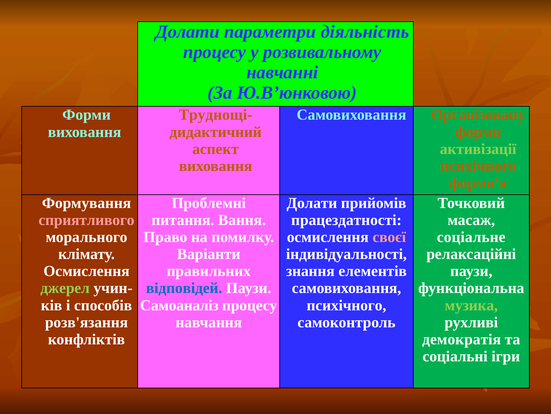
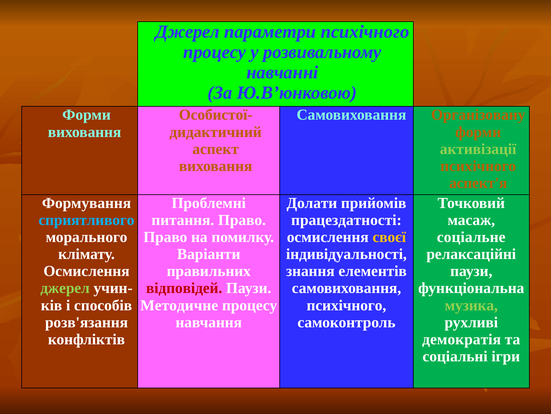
Долати at (188, 32): Долати -> Джерел
параметри діяльність: діяльність -> психічного
Труднощі-: Труднощі- -> Особистої-
форми'я: форми'я -> аспект'я
сприятливого colour: pink -> light blue
питання Вання: Вання -> Право
своєї colour: pink -> yellow
відповідей colour: blue -> red
Самоаналіз: Самоаналіз -> Методичне
